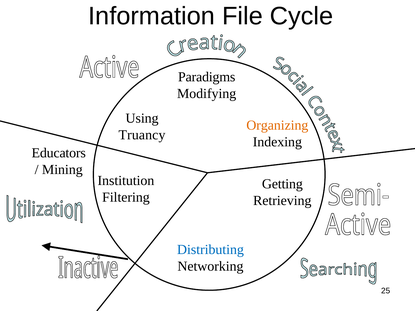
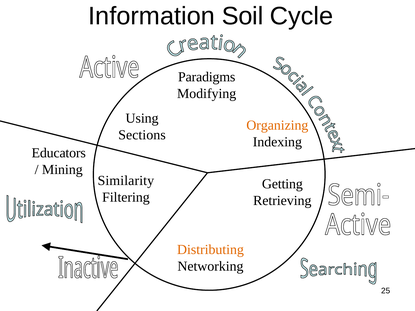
File: File -> Soil
Truancy: Truancy -> Sections
Institution: Institution -> Similarity
Distributing colour: blue -> orange
